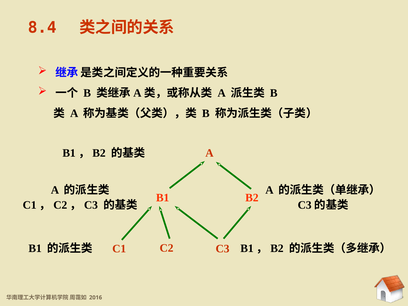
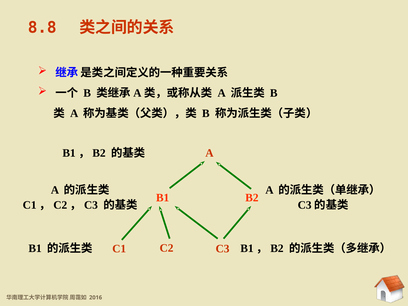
8.4: 8.4 -> 8.8
